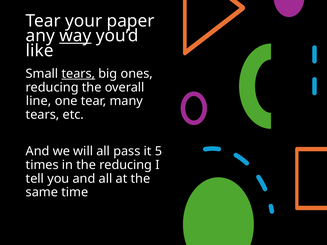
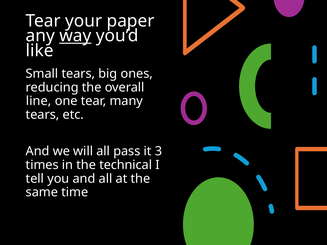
tears at (78, 74) underline: present -> none
5: 5 -> 3
the reducing: reducing -> technical
